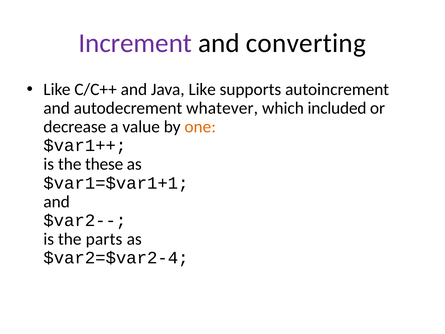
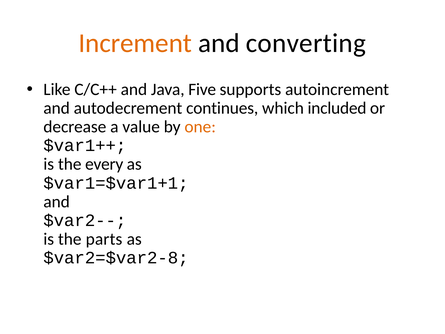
Increment colour: purple -> orange
Java Like: Like -> Five
whatever: whatever -> continues
these: these -> every
$var2=$var2-4: $var2=$var2-4 -> $var2=$var2-8
